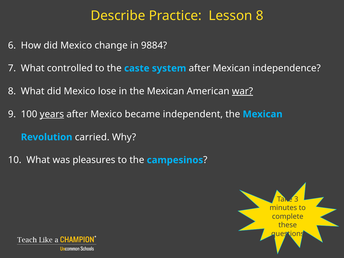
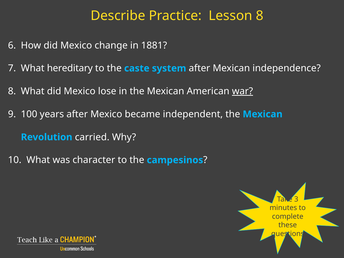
9884: 9884 -> 1881
controlled: controlled -> hereditary
years underline: present -> none
pleasures: pleasures -> character
